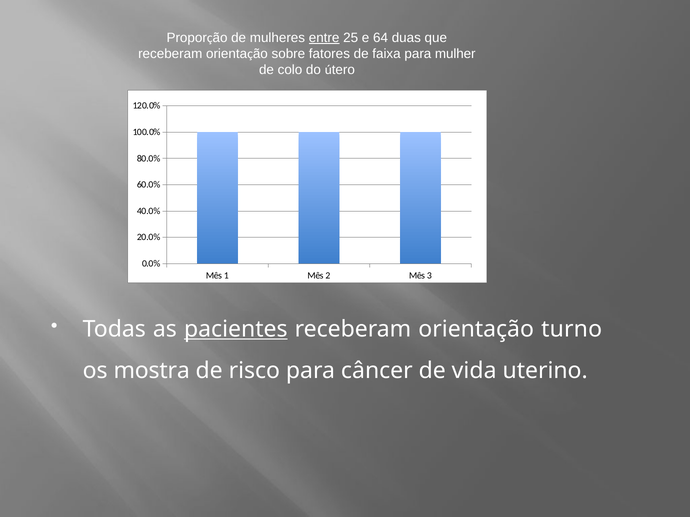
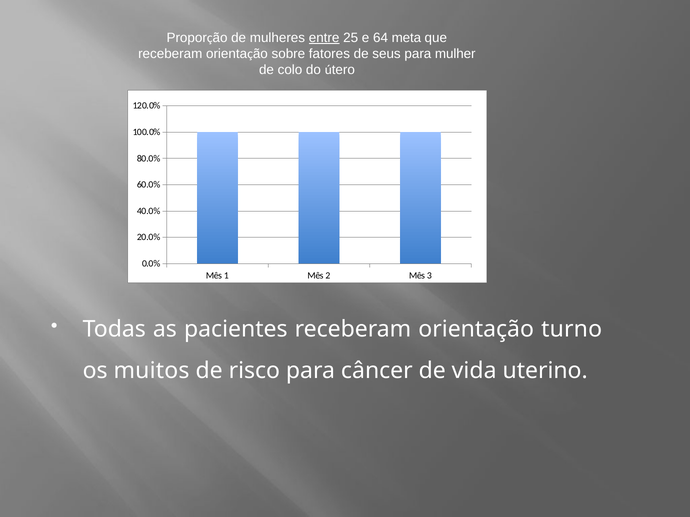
duas: duas -> meta
faixa: faixa -> seus
pacientes underline: present -> none
mostra: mostra -> muitos
